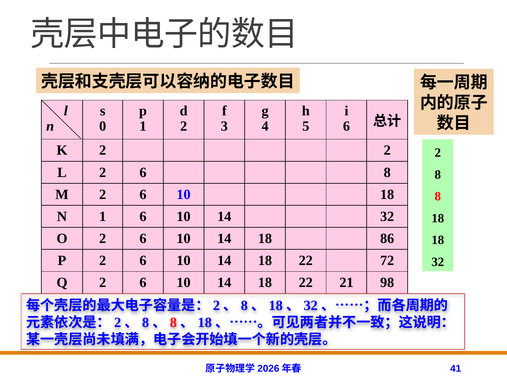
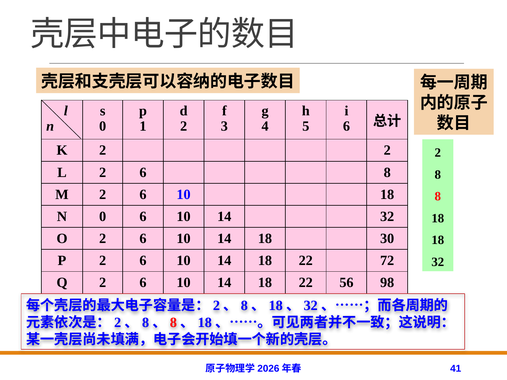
N 1: 1 -> 0
86: 86 -> 30
21: 21 -> 56
